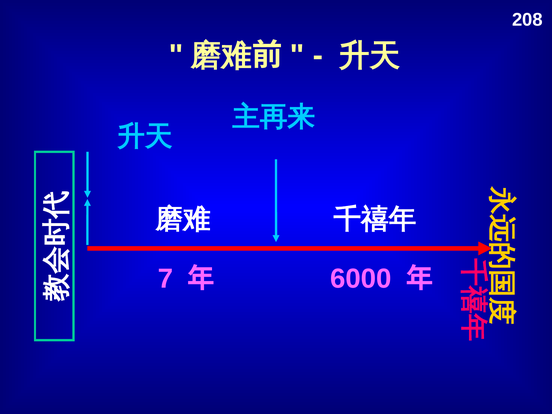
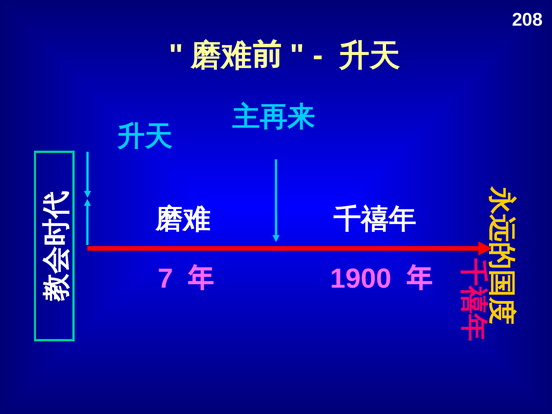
6000: 6000 -> 1900
